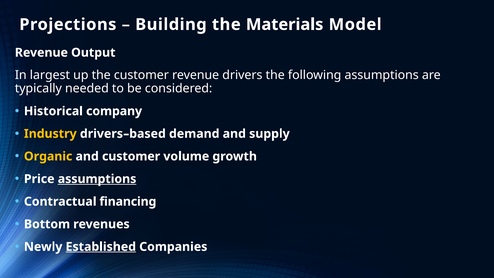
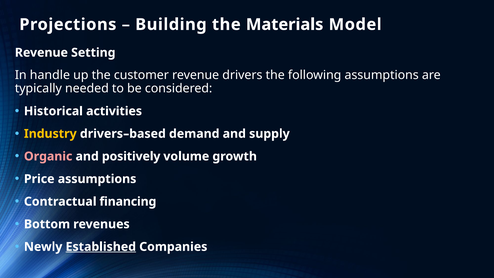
Output: Output -> Setting
largest: largest -> handle
company: company -> activities
Organic colour: yellow -> pink
and customer: customer -> positively
assumptions at (97, 179) underline: present -> none
